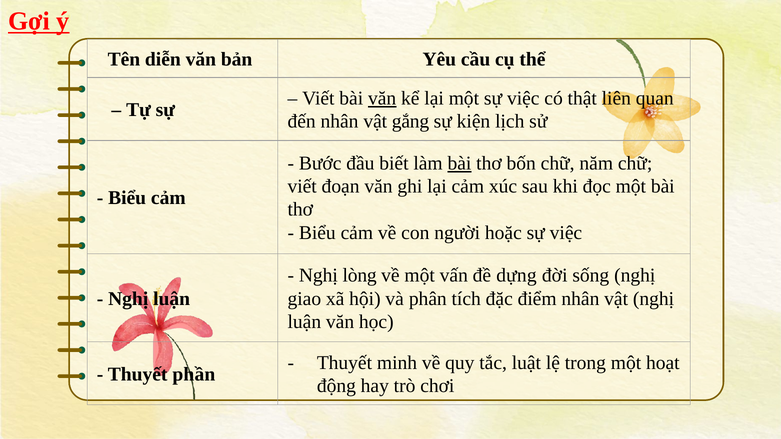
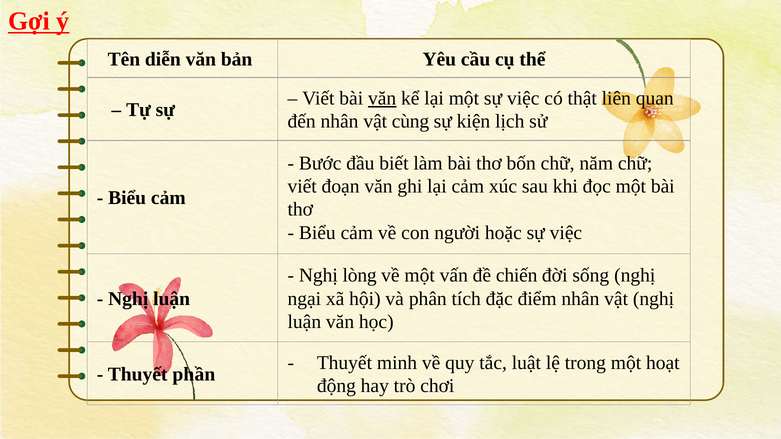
gắng: gắng -> cùng
bài at (459, 163) underline: present -> none
dựng: dựng -> chiến
giao: giao -> ngại
